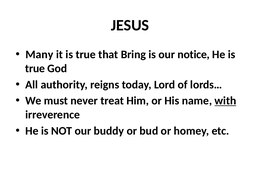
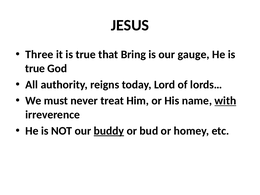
Many: Many -> Three
notice: notice -> gauge
buddy underline: none -> present
